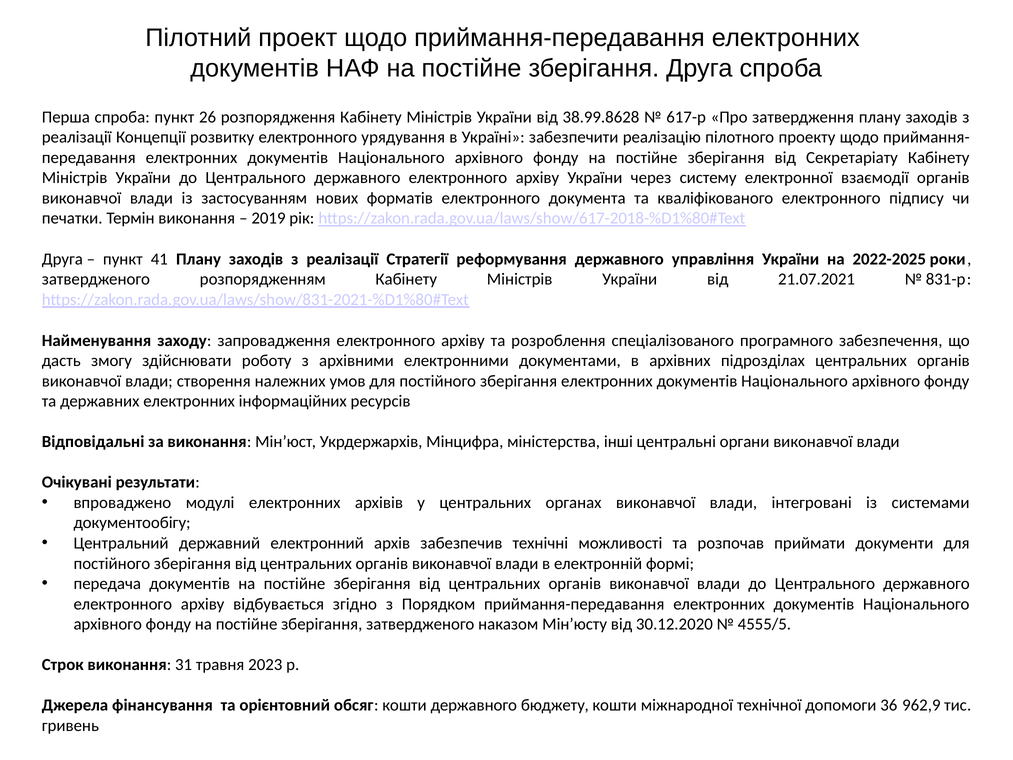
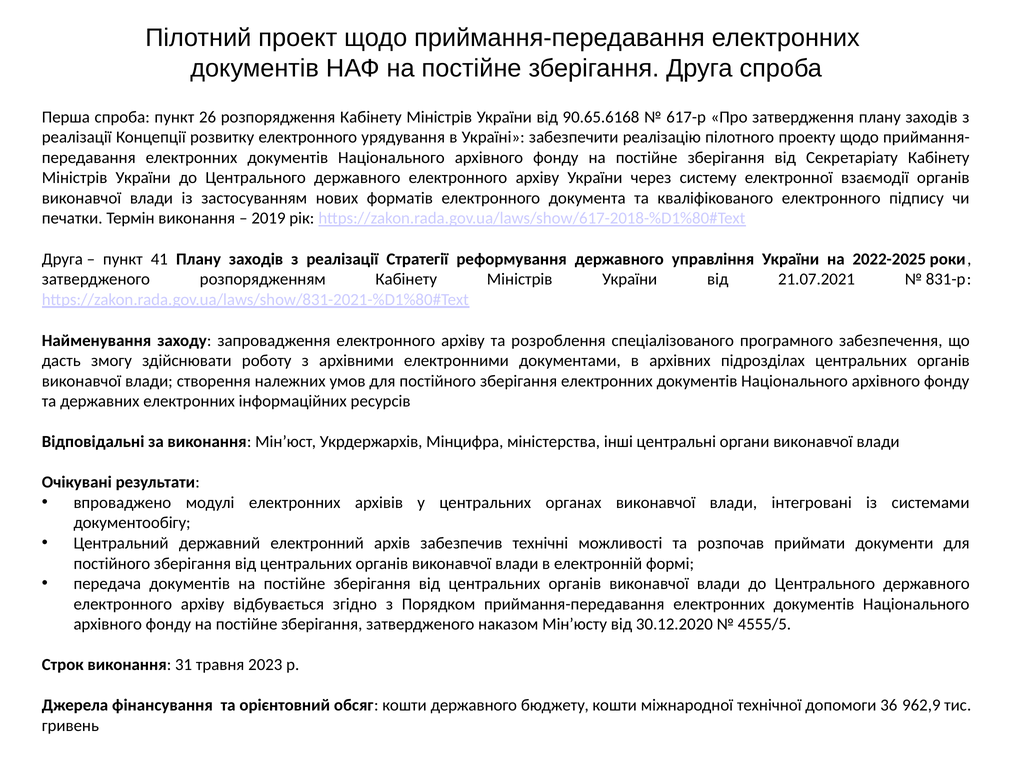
38.99.8628: 38.99.8628 -> 90.65.6168
